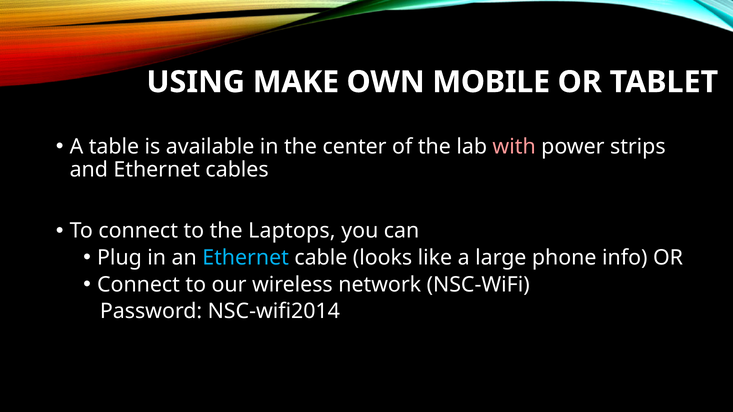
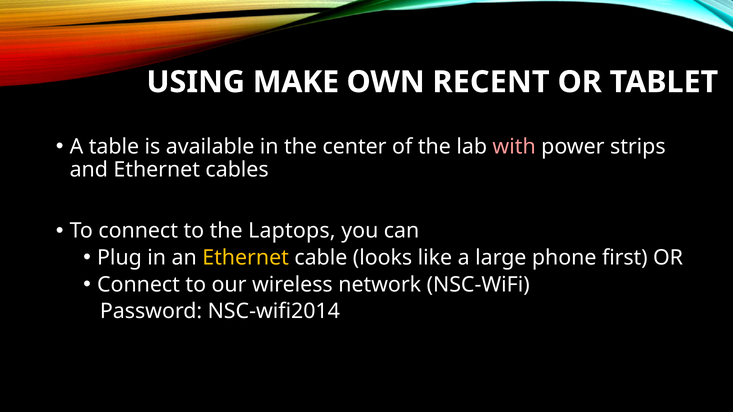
MOBILE: MOBILE -> RECENT
Ethernet at (246, 258) colour: light blue -> yellow
info: info -> first
